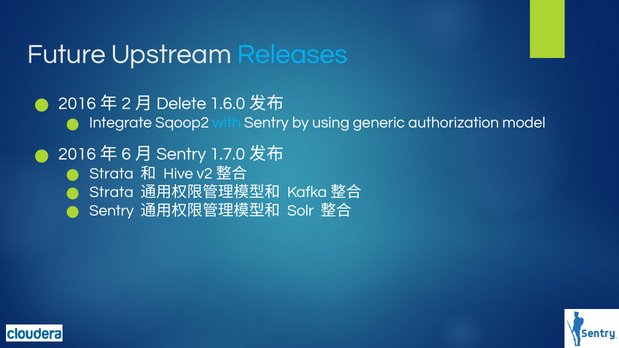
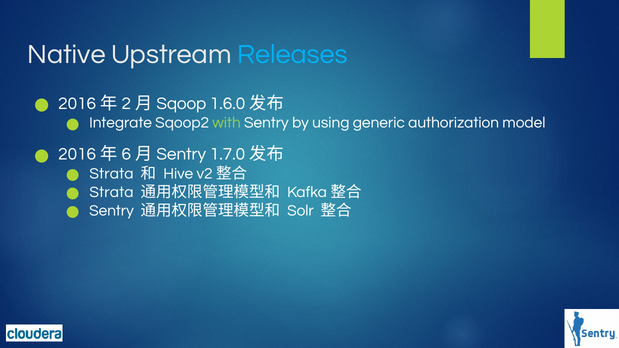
Future: Future -> Native
Delete: Delete -> Sqoop
with colour: light blue -> light green
